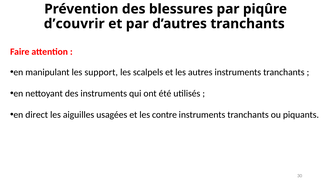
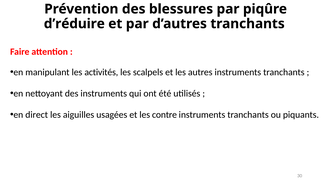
d’couvrir: d’couvrir -> d’réduire
support: support -> activités
